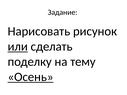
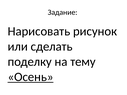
или underline: present -> none
